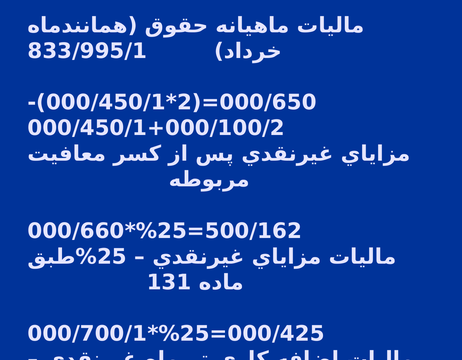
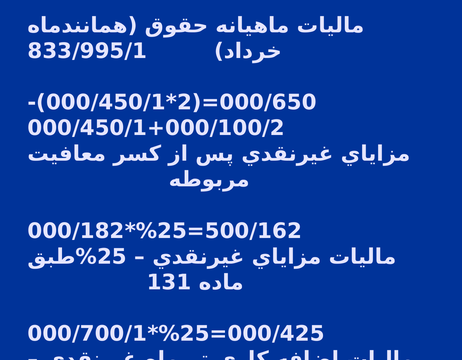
000/660: 000/660 -> 000/182
